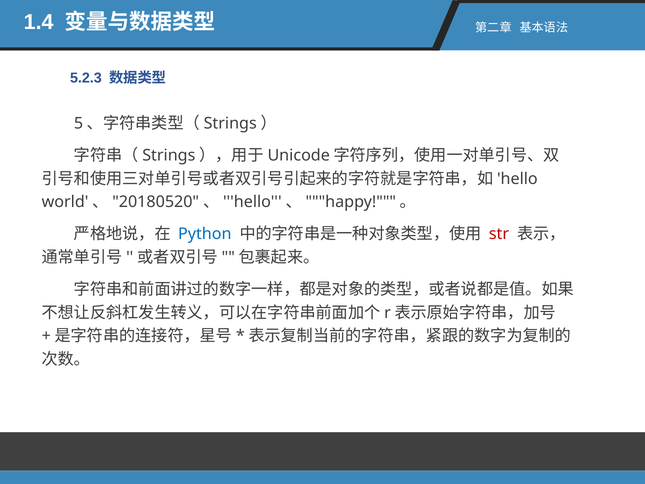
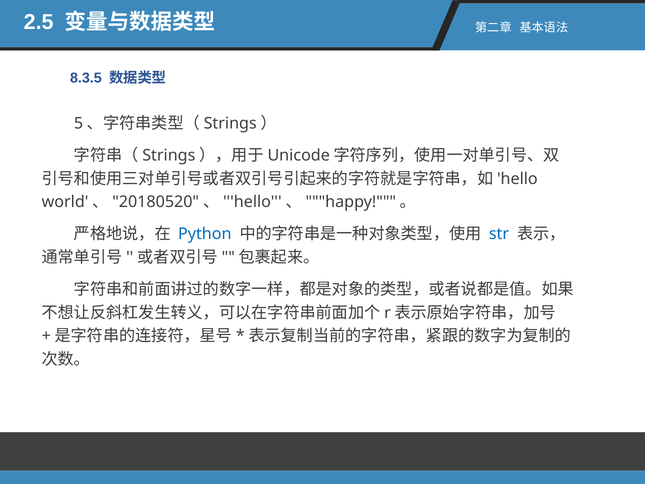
1.4: 1.4 -> 2.5
5.2.3: 5.2.3 -> 8.3.5
str colour: red -> blue
